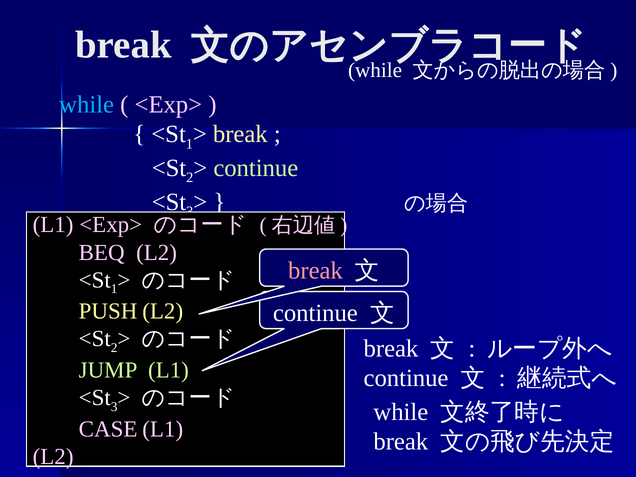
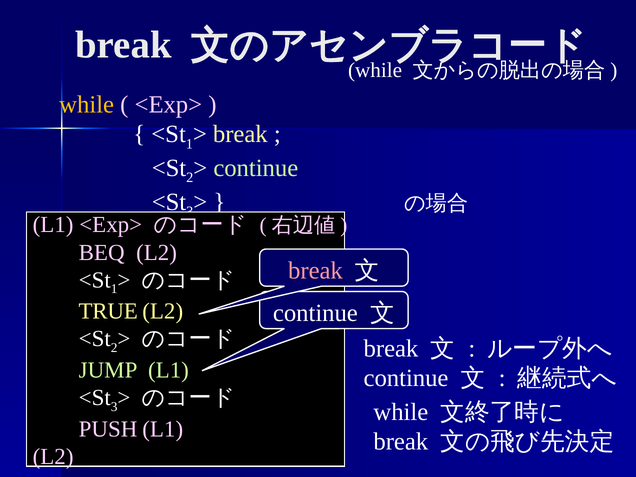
while at (87, 105) colour: light blue -> yellow
PUSH: PUSH -> TRUE
CASE: CASE -> PUSH
